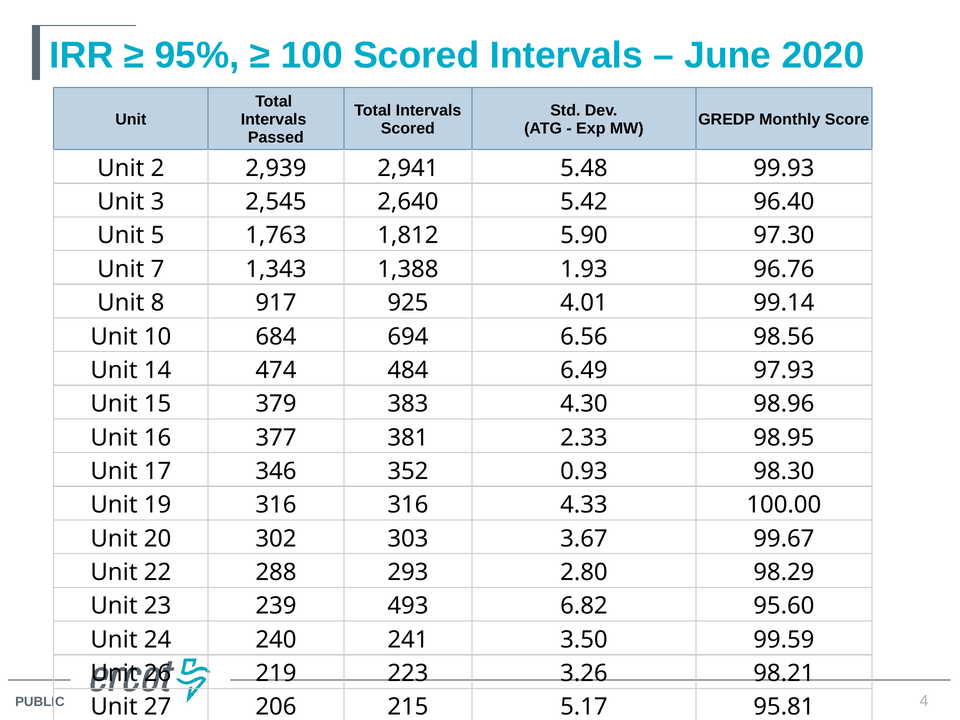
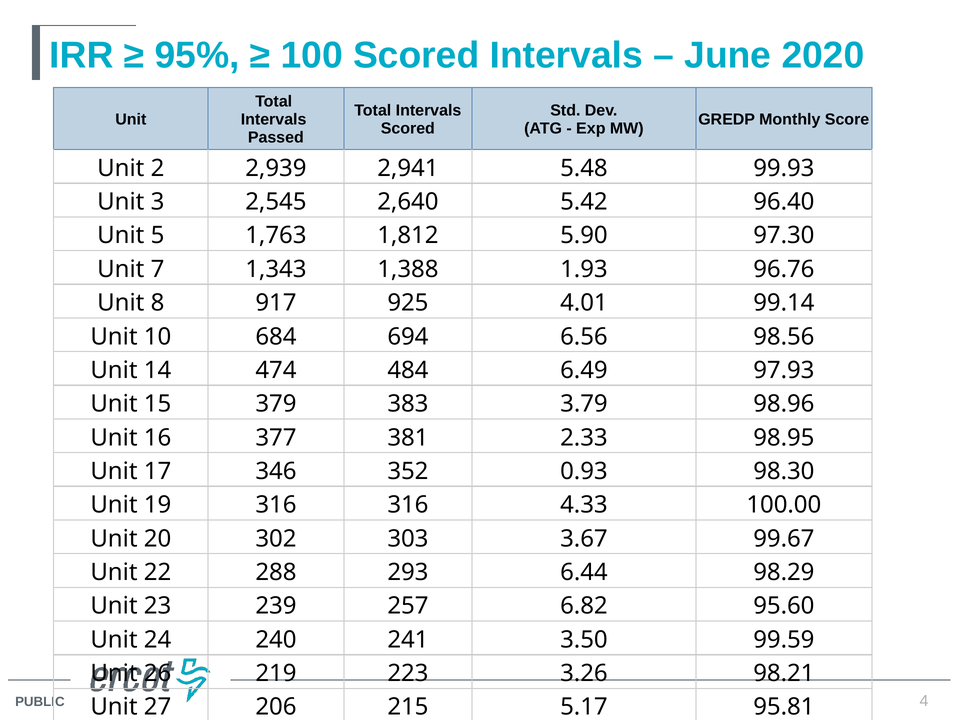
4.30: 4.30 -> 3.79
2.80: 2.80 -> 6.44
493: 493 -> 257
